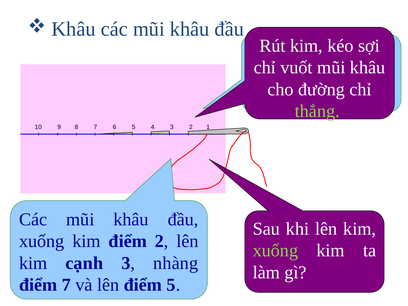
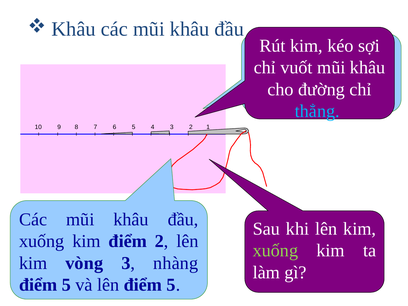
thẳng colour: light green -> light blue
cạnh: cạnh -> vòng
7 at (66, 285): 7 -> 5
